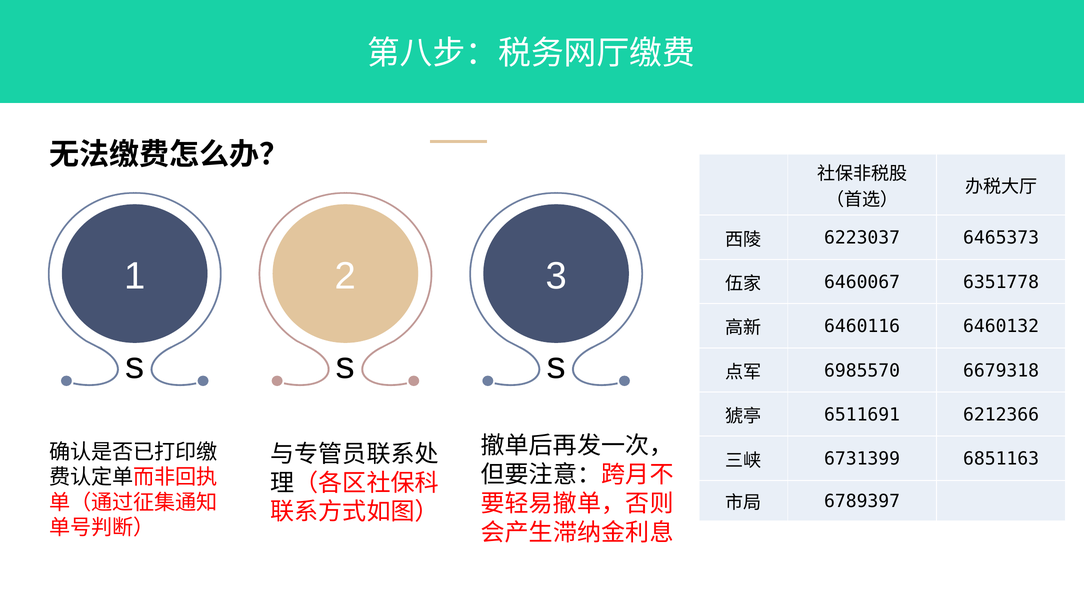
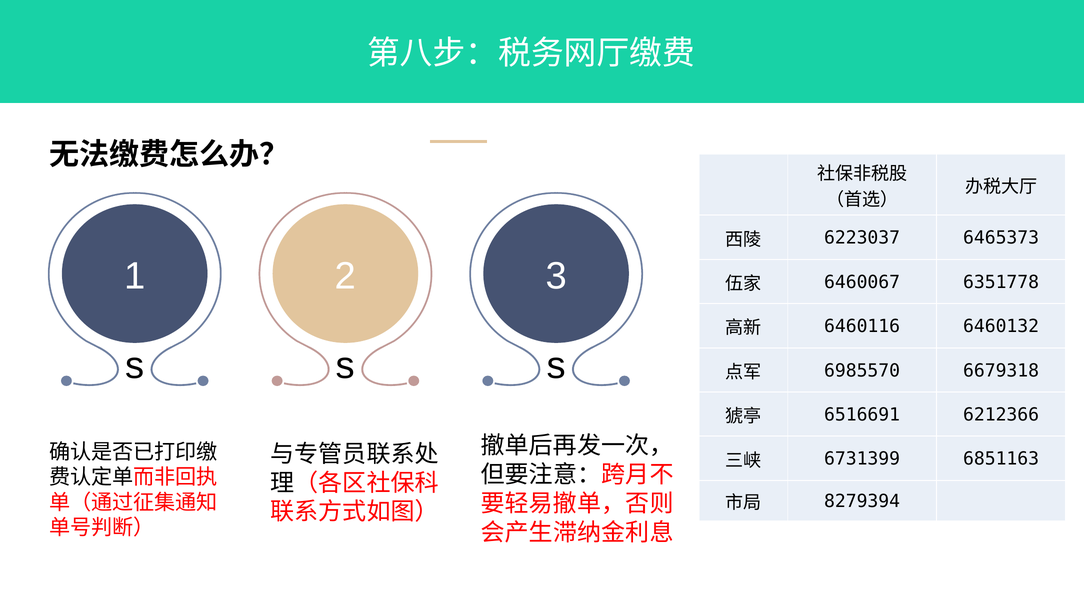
6511691: 6511691 -> 6516691
6789397: 6789397 -> 8279394
